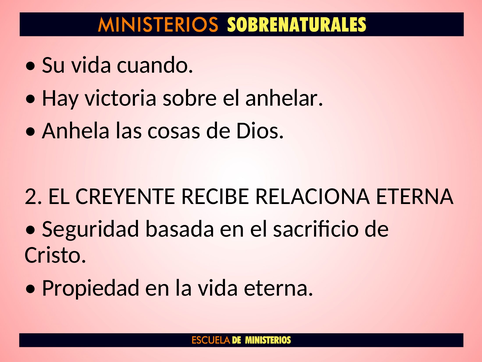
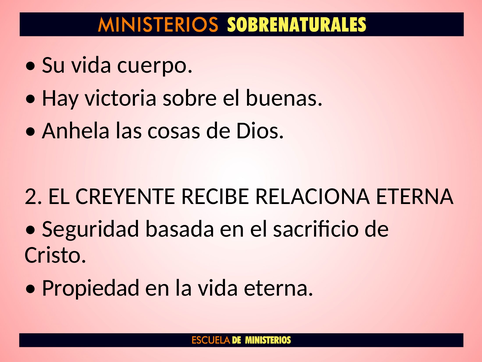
cuando: cuando -> cuerpo
anhelar: anhelar -> buenas
